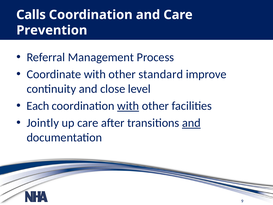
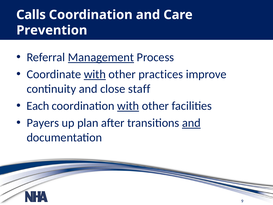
Management underline: none -> present
with at (95, 74) underline: none -> present
standard: standard -> practices
level: level -> staff
Jointly: Jointly -> Payers
up care: care -> plan
